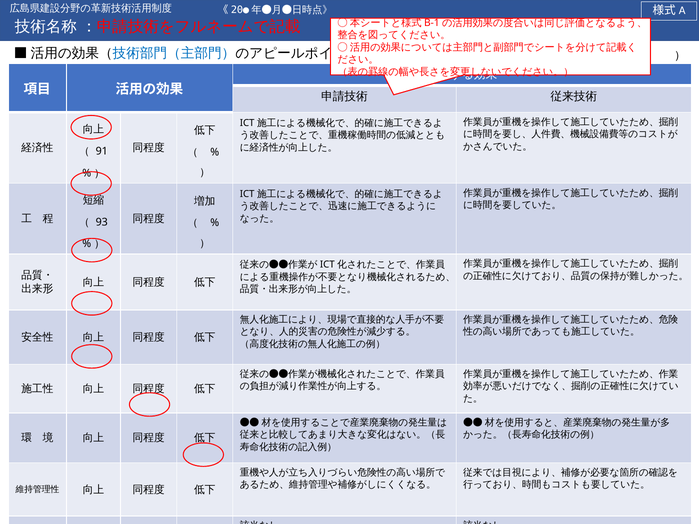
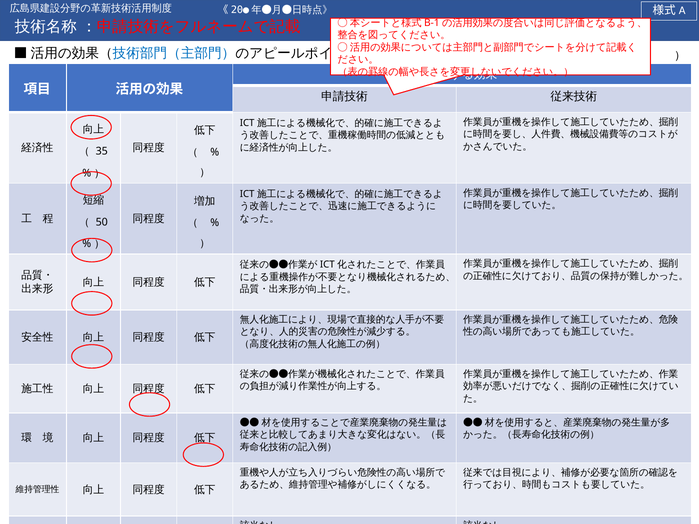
91: 91 -> 35
93: 93 -> 50
